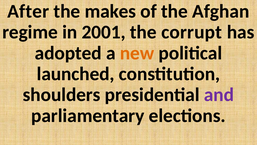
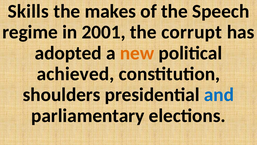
After: After -> Skills
Afghan: Afghan -> Speech
launched: launched -> achieved
and colour: purple -> blue
